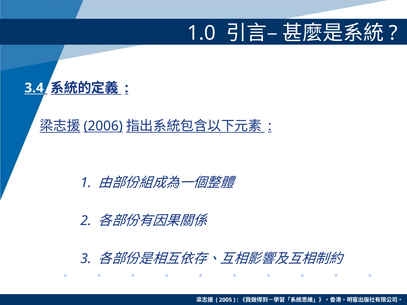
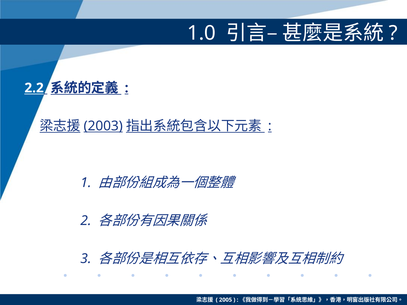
3.4: 3.4 -> 2.2
2006: 2006 -> 2003
